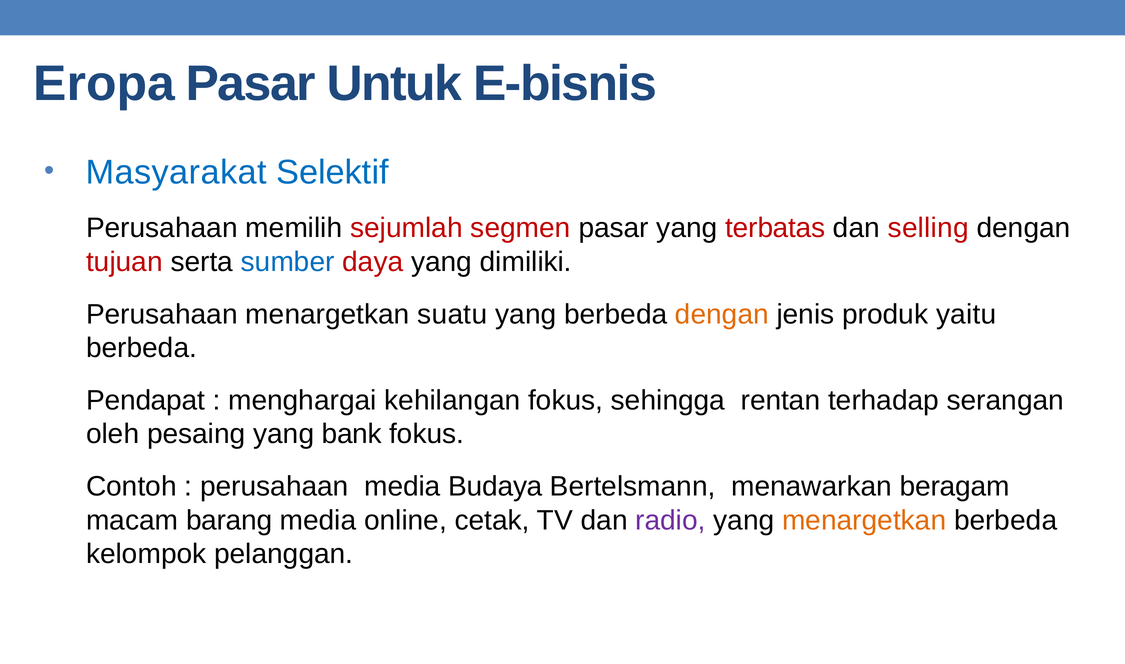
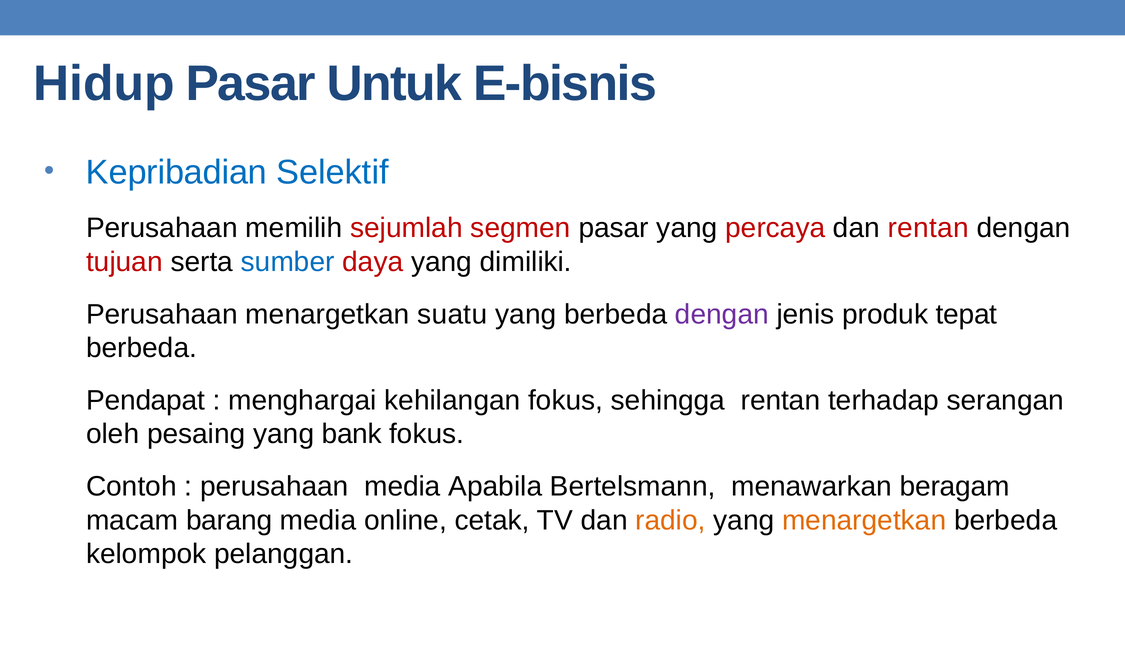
Eropa: Eropa -> Hidup
Masyarakat: Masyarakat -> Kepribadian
terbatas: terbatas -> percaya
dan selling: selling -> rentan
dengan at (722, 315) colour: orange -> purple
yaitu: yaitu -> tepat
Budaya: Budaya -> Apabila
radio colour: purple -> orange
